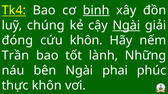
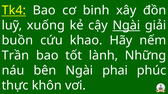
binh underline: present -> none
chúng: chúng -> xuống
đóng: đóng -> buồn
cứu khôn: khôn -> khao
